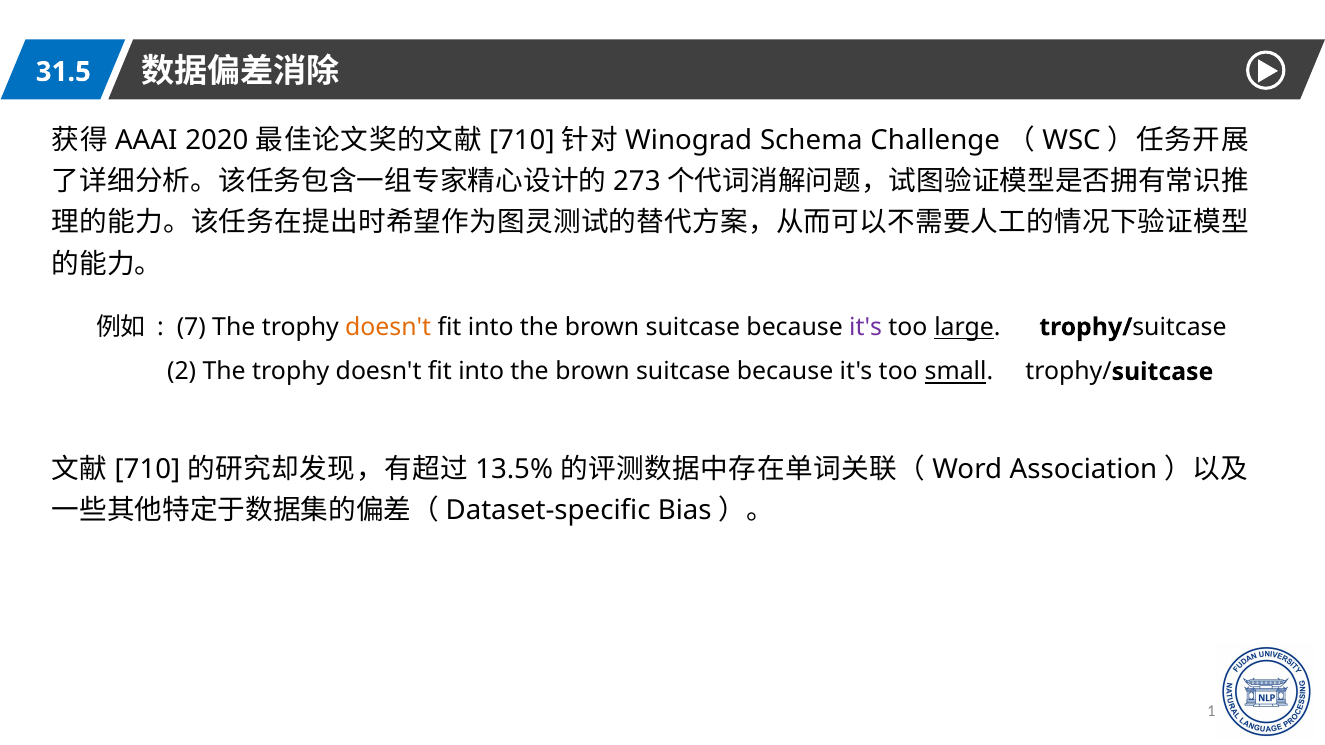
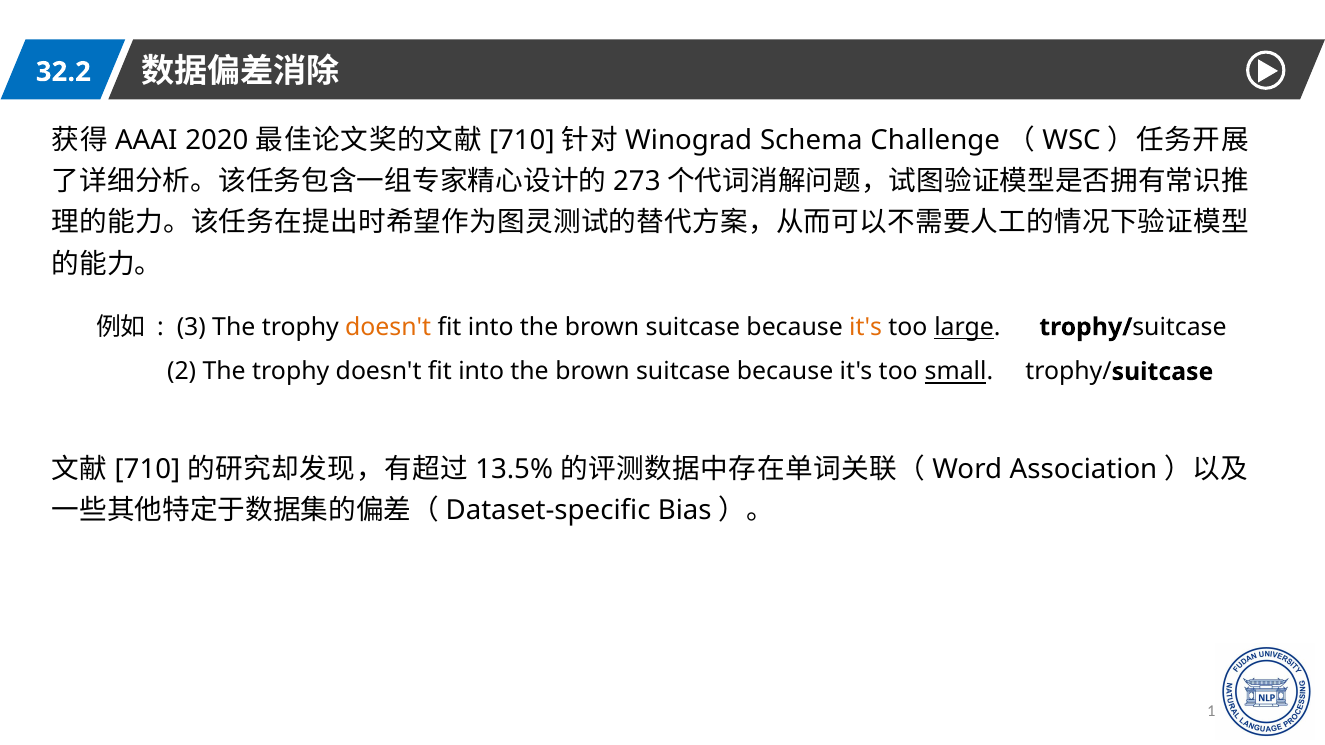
31.5: 31.5 -> 32.2
7: 7 -> 3
it's at (866, 327) colour: purple -> orange
